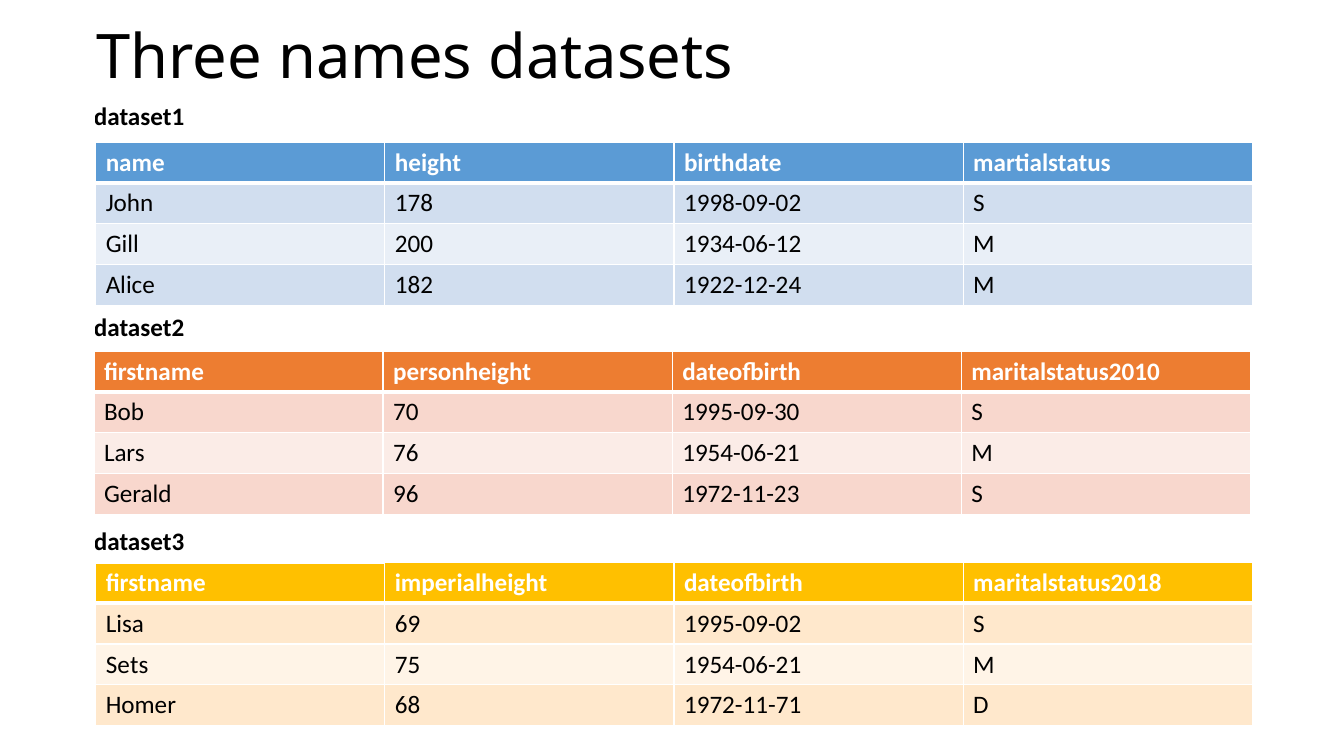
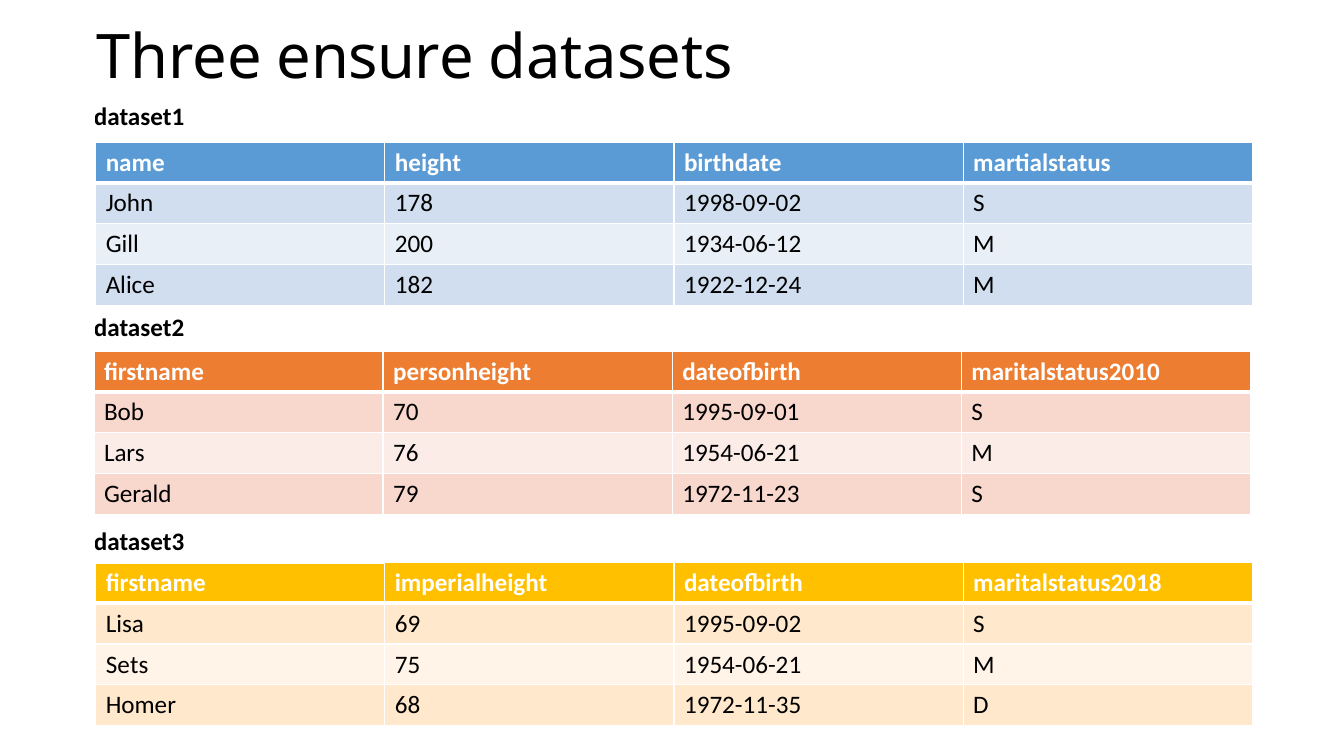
names: names -> ensure
1995-09-30: 1995-09-30 -> 1995-09-01
96: 96 -> 79
1972-11-71: 1972-11-71 -> 1972-11-35
